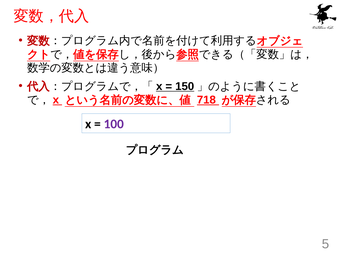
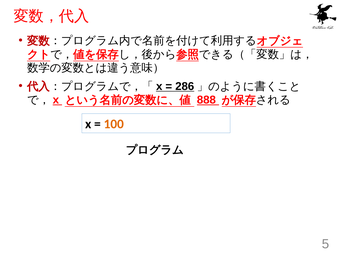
150: 150 -> 286
718: 718 -> 888
100 colour: purple -> orange
